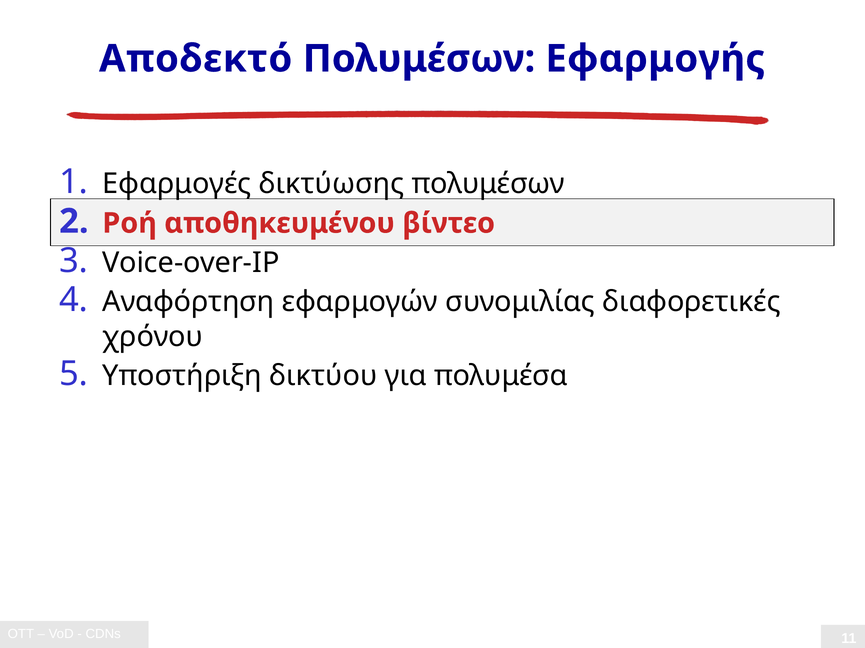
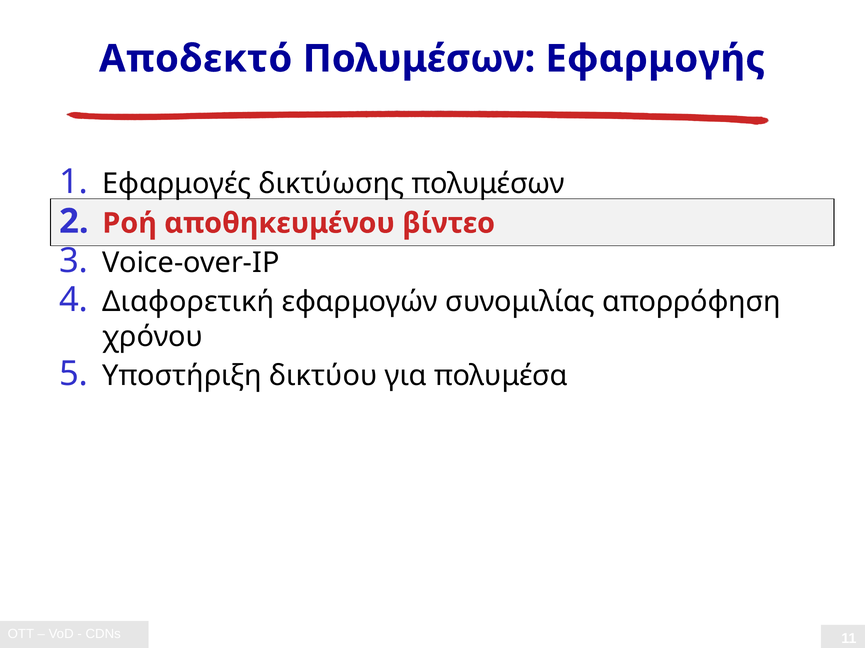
Αναφόρτηση: Αναφόρτηση -> Διαφορετική
διαφορετικές: διαφορετικές -> απορρόφηση
